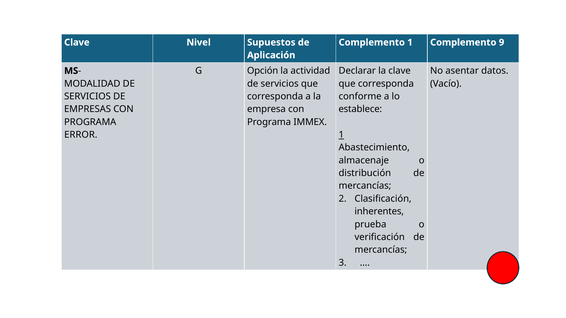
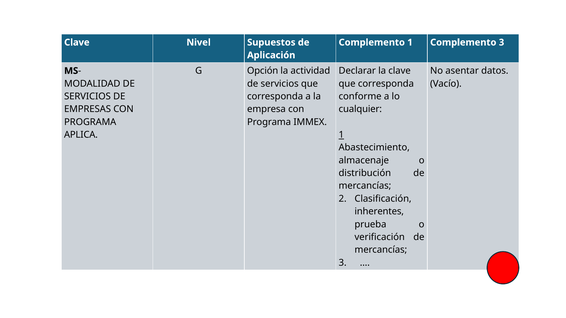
Complemento 9: 9 -> 3
establece: establece -> cualquier
ERROR: ERROR -> APLICA
